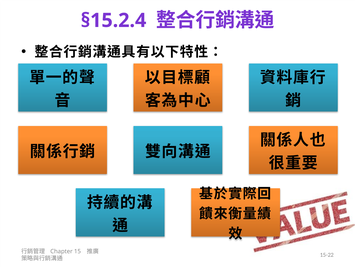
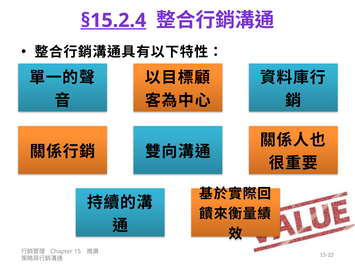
§15.2.4 underline: none -> present
